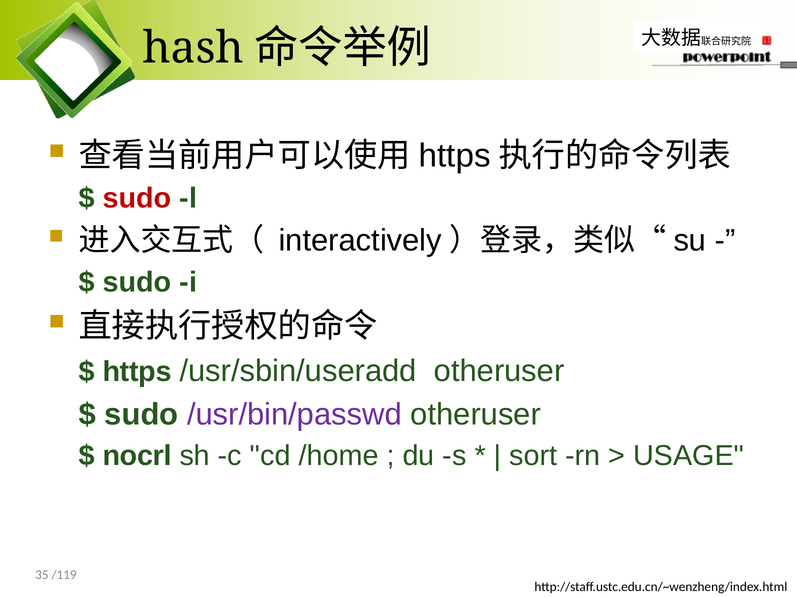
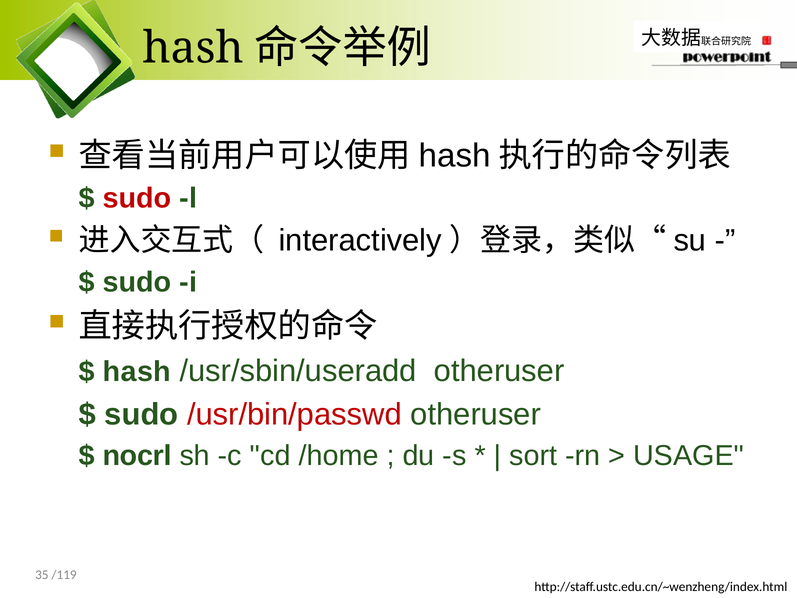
https at (455, 156): https -> hash
https at (137, 371): https -> hash
/usr/bin/passwd colour: purple -> red
